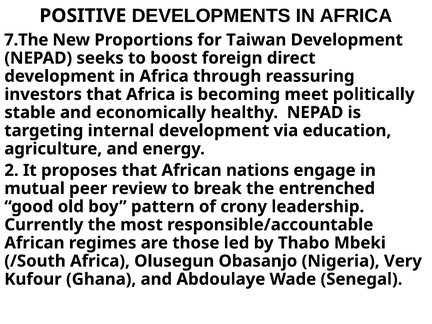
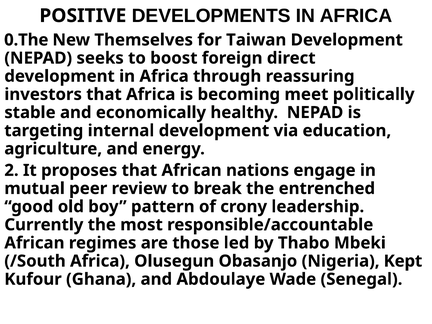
7.The: 7.The -> 0.The
Proportions: Proportions -> Themselves
Very: Very -> Kept
